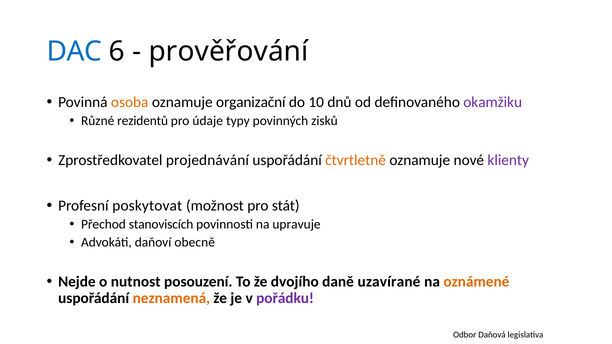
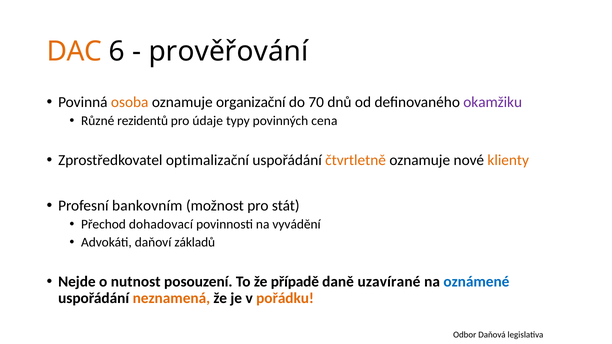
DAC colour: blue -> orange
10: 10 -> 70
zisků: zisků -> cena
projednávání: projednávání -> optimalizační
klienty colour: purple -> orange
poskytovat: poskytovat -> bankovním
stanoviscích: stanoviscích -> dohadovací
upravuje: upravuje -> vyvádění
obecně: obecně -> základů
dvojího: dvojího -> případě
oznámené colour: orange -> blue
pořádku colour: purple -> orange
